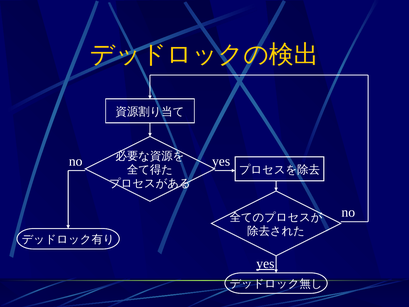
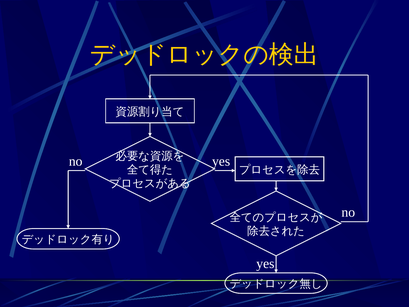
yes at (265, 263) underline: present -> none
